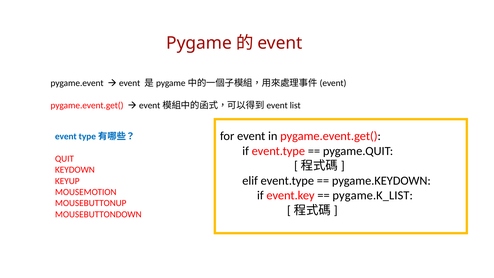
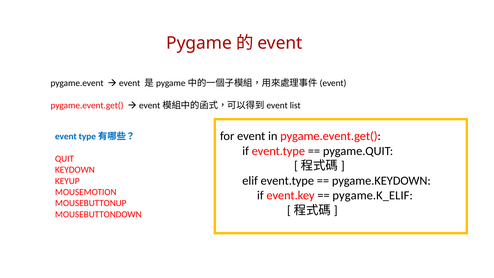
pygame.K_LIST: pygame.K_LIST -> pygame.K_ELIF
